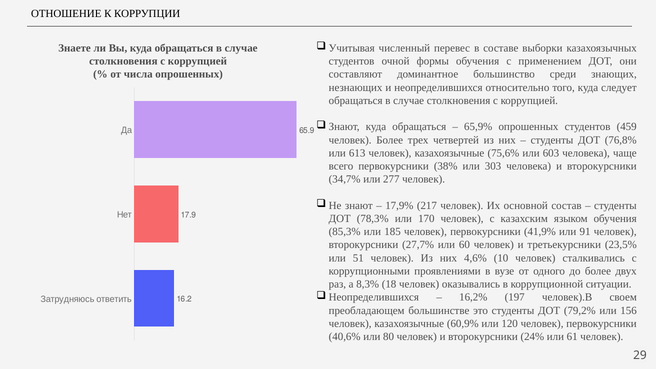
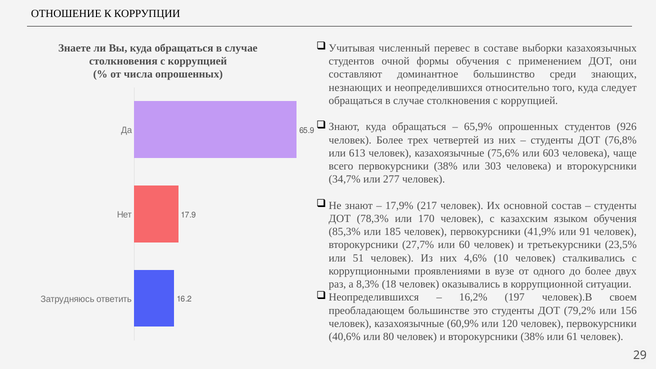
459: 459 -> 926
второкурсники 24%: 24% -> 38%
